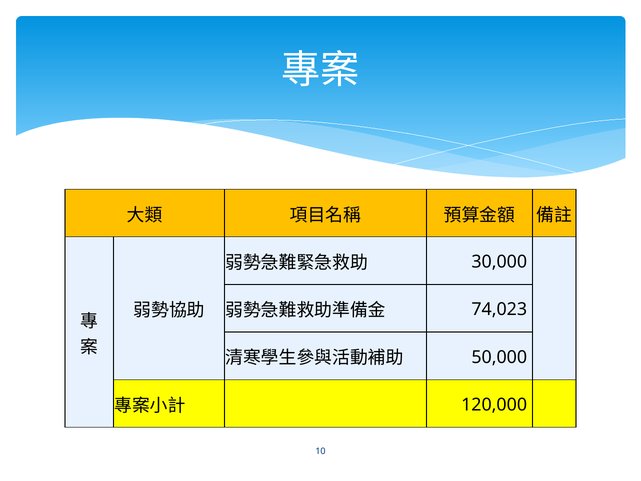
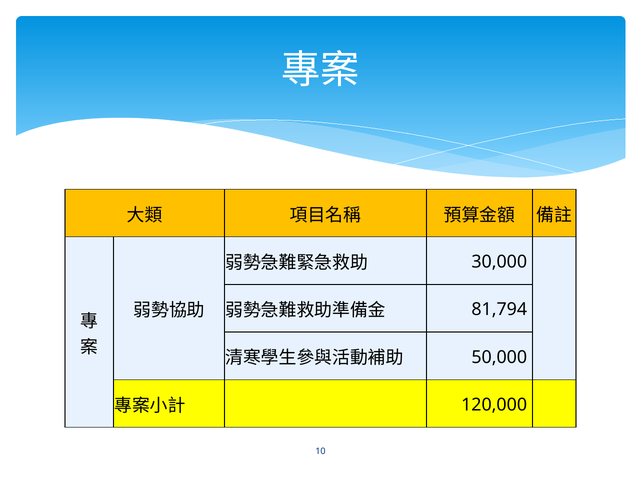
74,023: 74,023 -> 81,794
